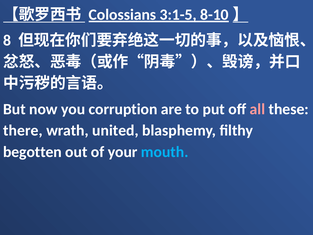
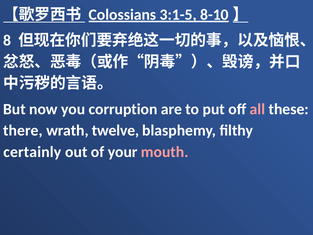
united: united -> twelve
begotten: begotten -> certainly
mouth colour: light blue -> pink
